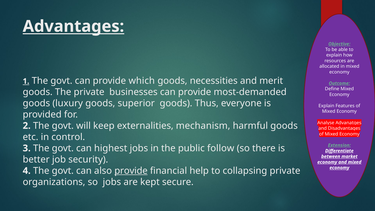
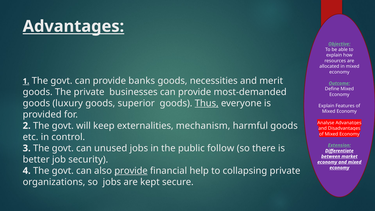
which: which -> banks
Thus underline: none -> present
highest: highest -> unused
